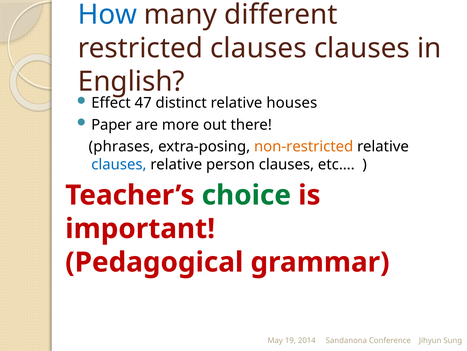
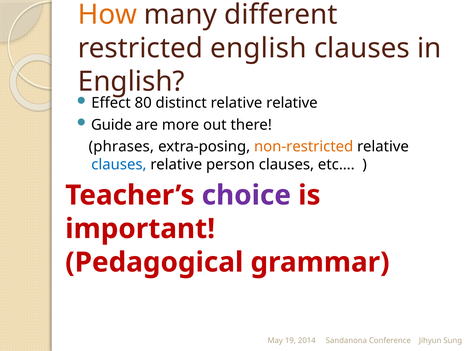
How colour: blue -> orange
restricted clauses: clauses -> english
47: 47 -> 80
relative houses: houses -> relative
Paper: Paper -> Guide
choice colour: green -> purple
